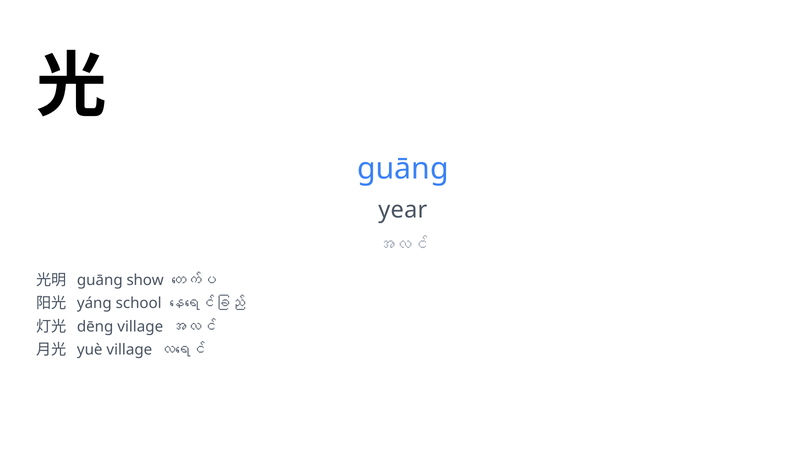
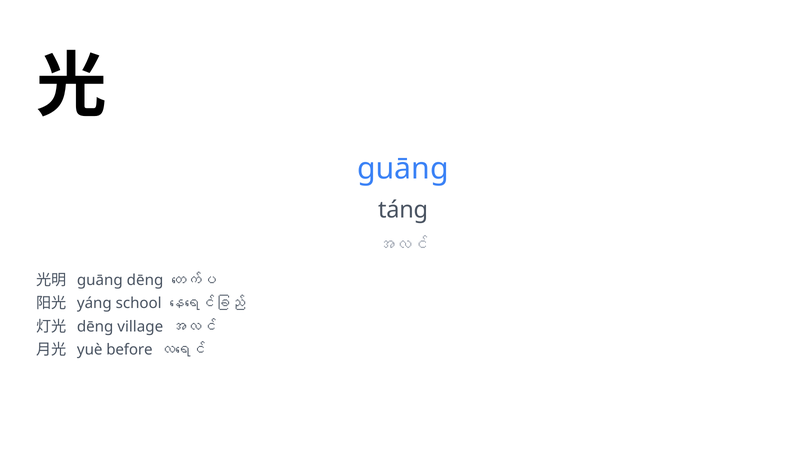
year: year -> táng
guāng show: show -> dēng
yuè village: village -> before
